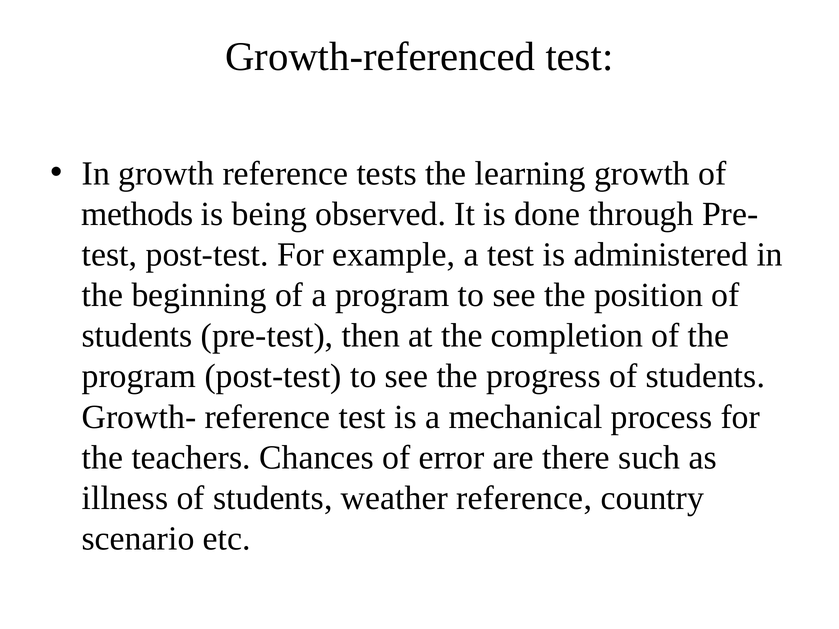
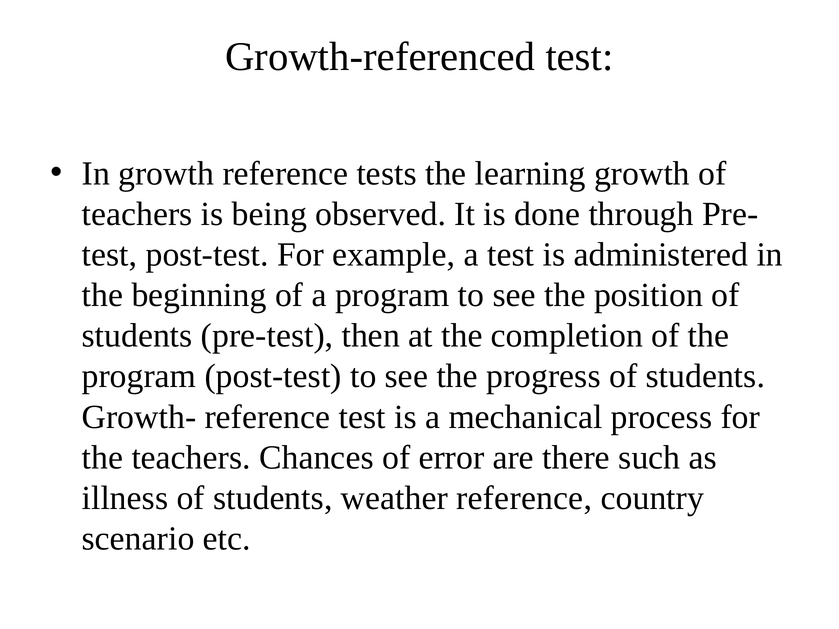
methods at (137, 214): methods -> teachers
